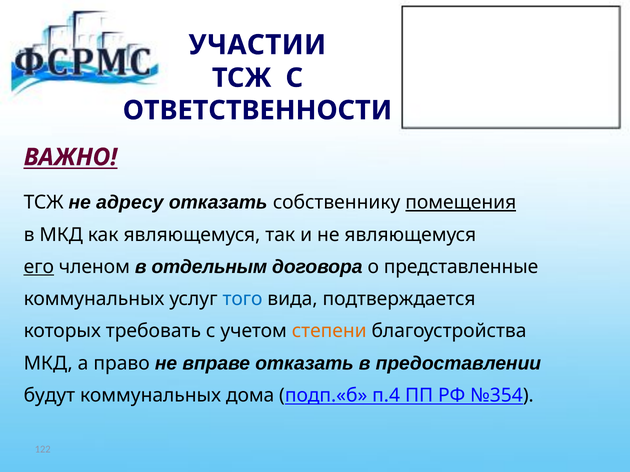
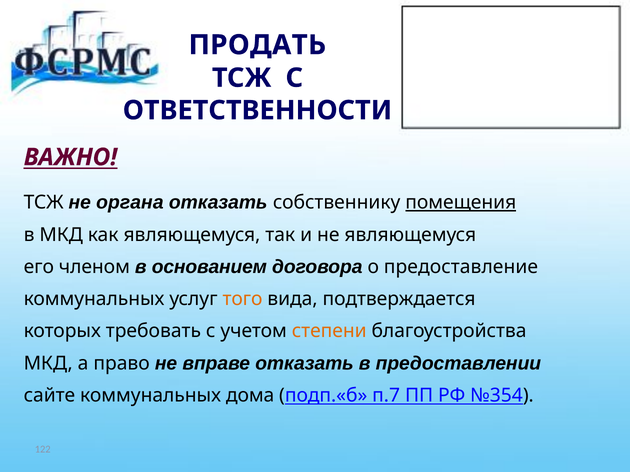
УЧАСТИИ: УЧАСТИИ -> ПРОДАТЬ
адресу: адресу -> органа
его underline: present -> none
отдельным: отдельным -> основанием
представленные: представленные -> предоставление
того colour: blue -> orange
будут: будут -> сайте
п.4: п.4 -> п.7
